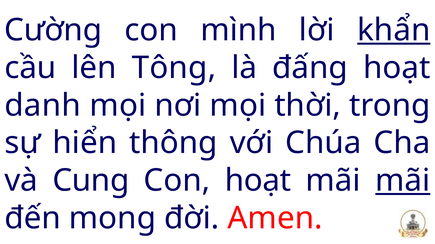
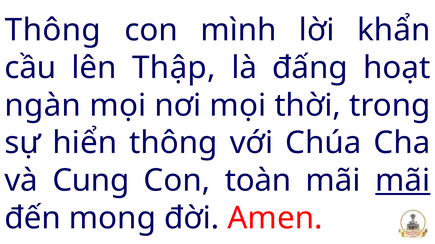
Cường at (53, 30): Cường -> Thông
khẩn underline: present -> none
Tông: Tông -> Thập
danh: danh -> ngàn
Con hoạt: hoạt -> toàn
